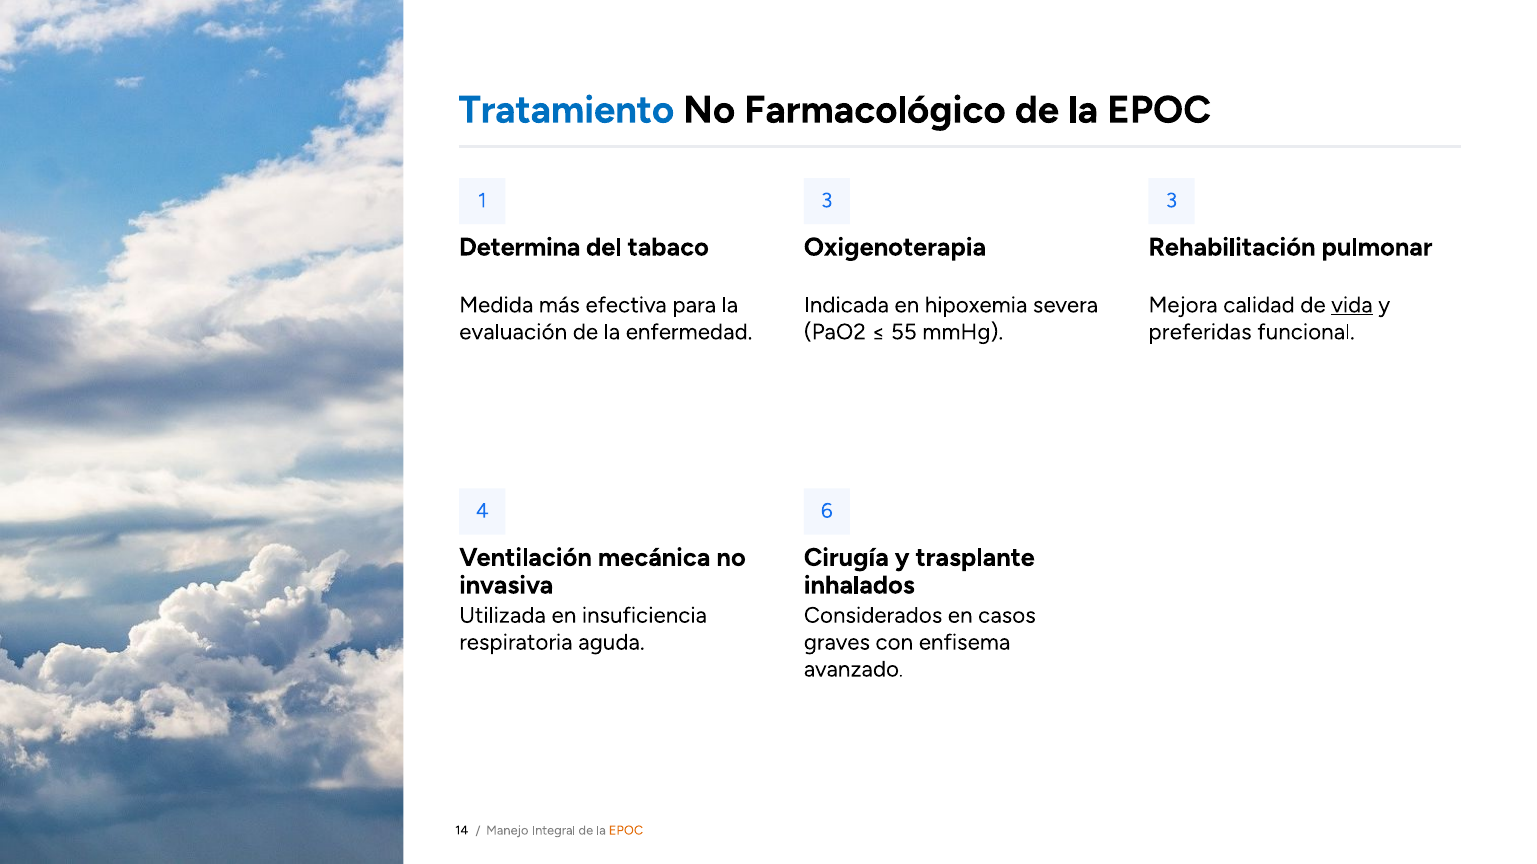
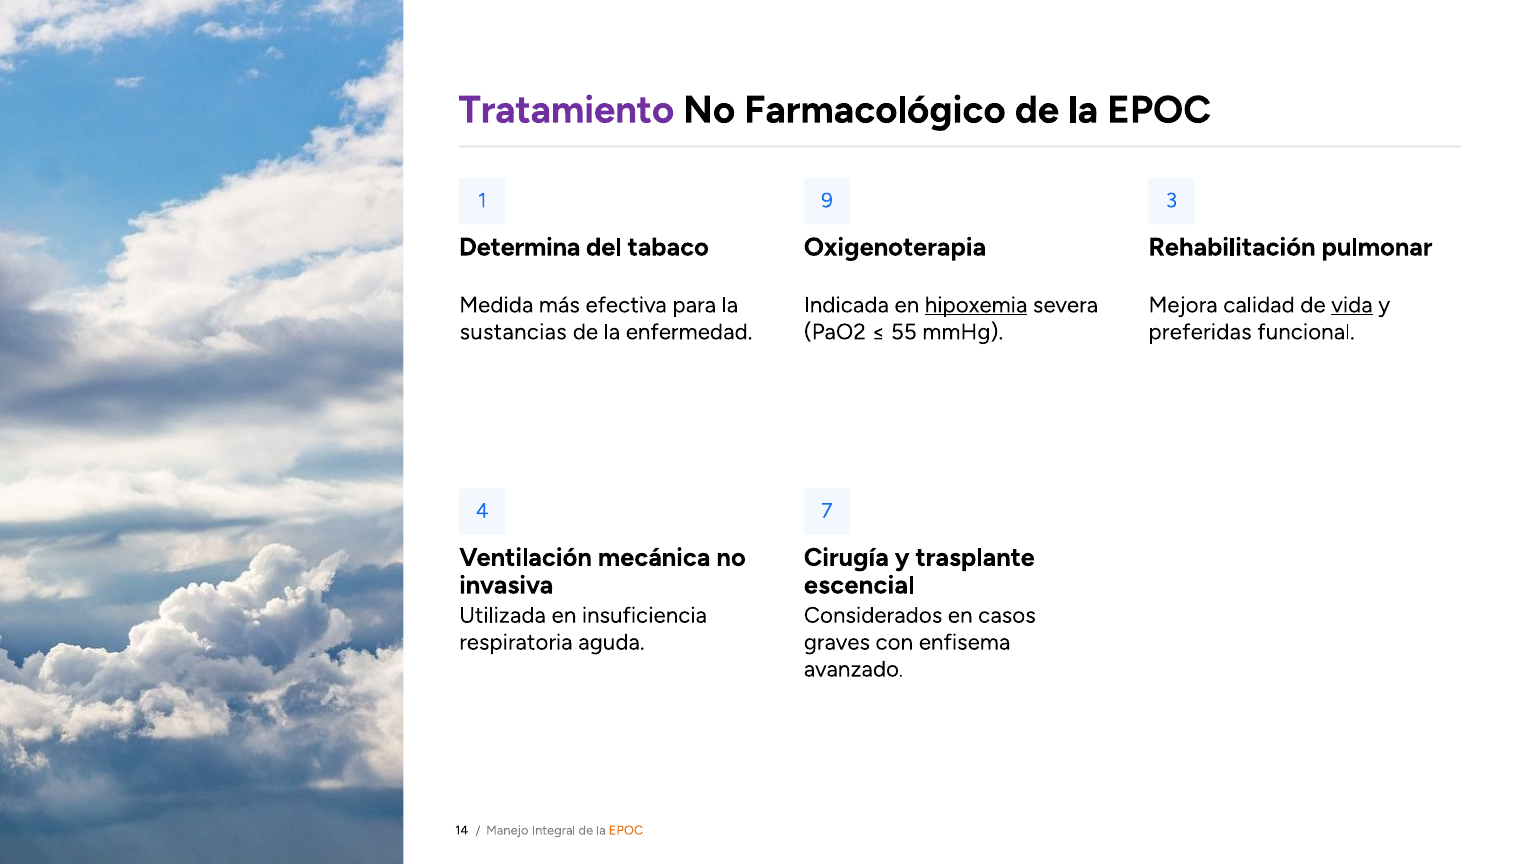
Tratamiento colour: blue -> purple
1 3: 3 -> 9
hipoxemia underline: none -> present
evaluación: evaluación -> sustancias
6: 6 -> 7
inhalados: inhalados -> escencial
